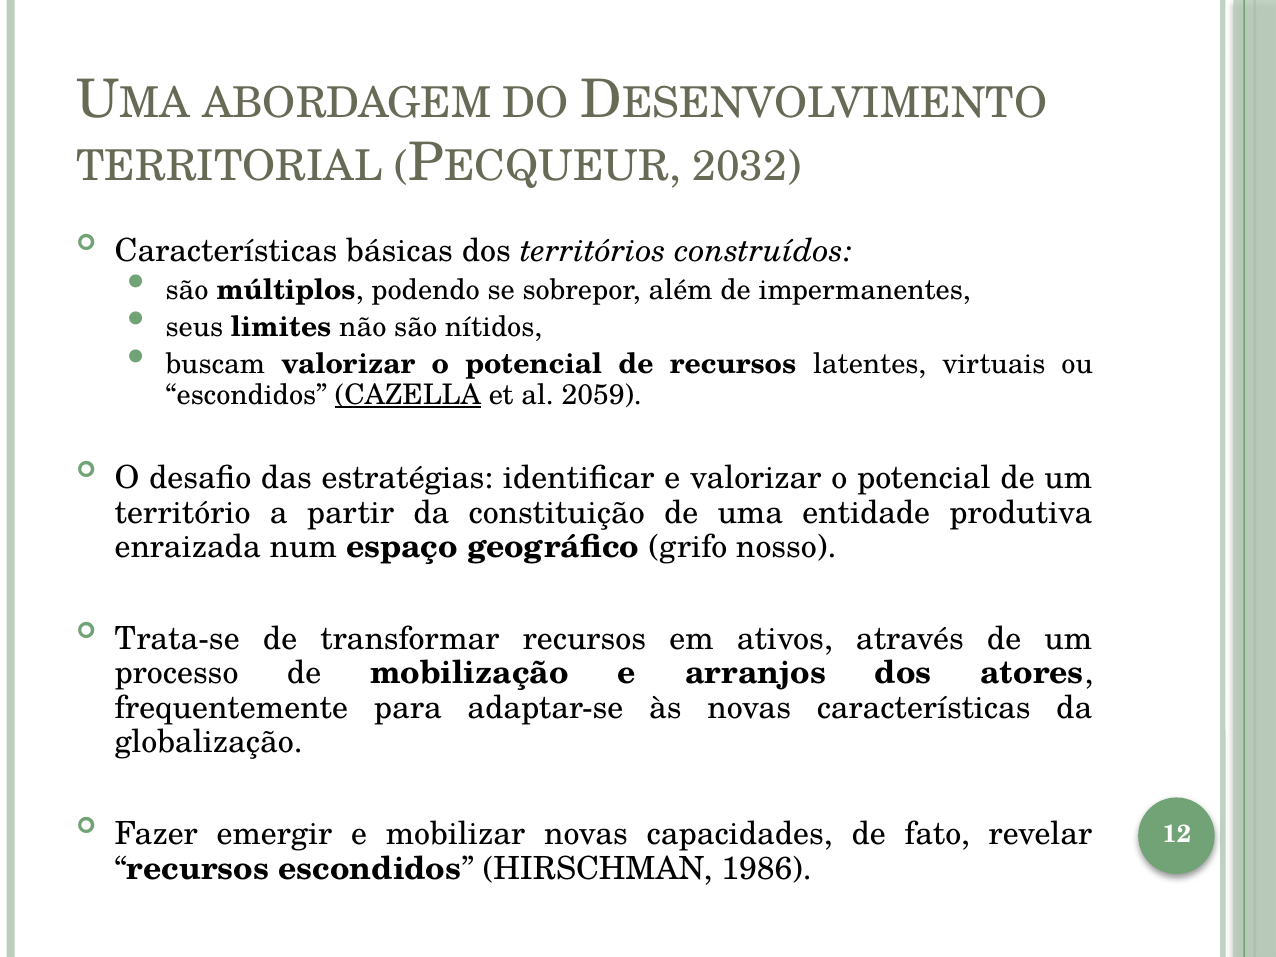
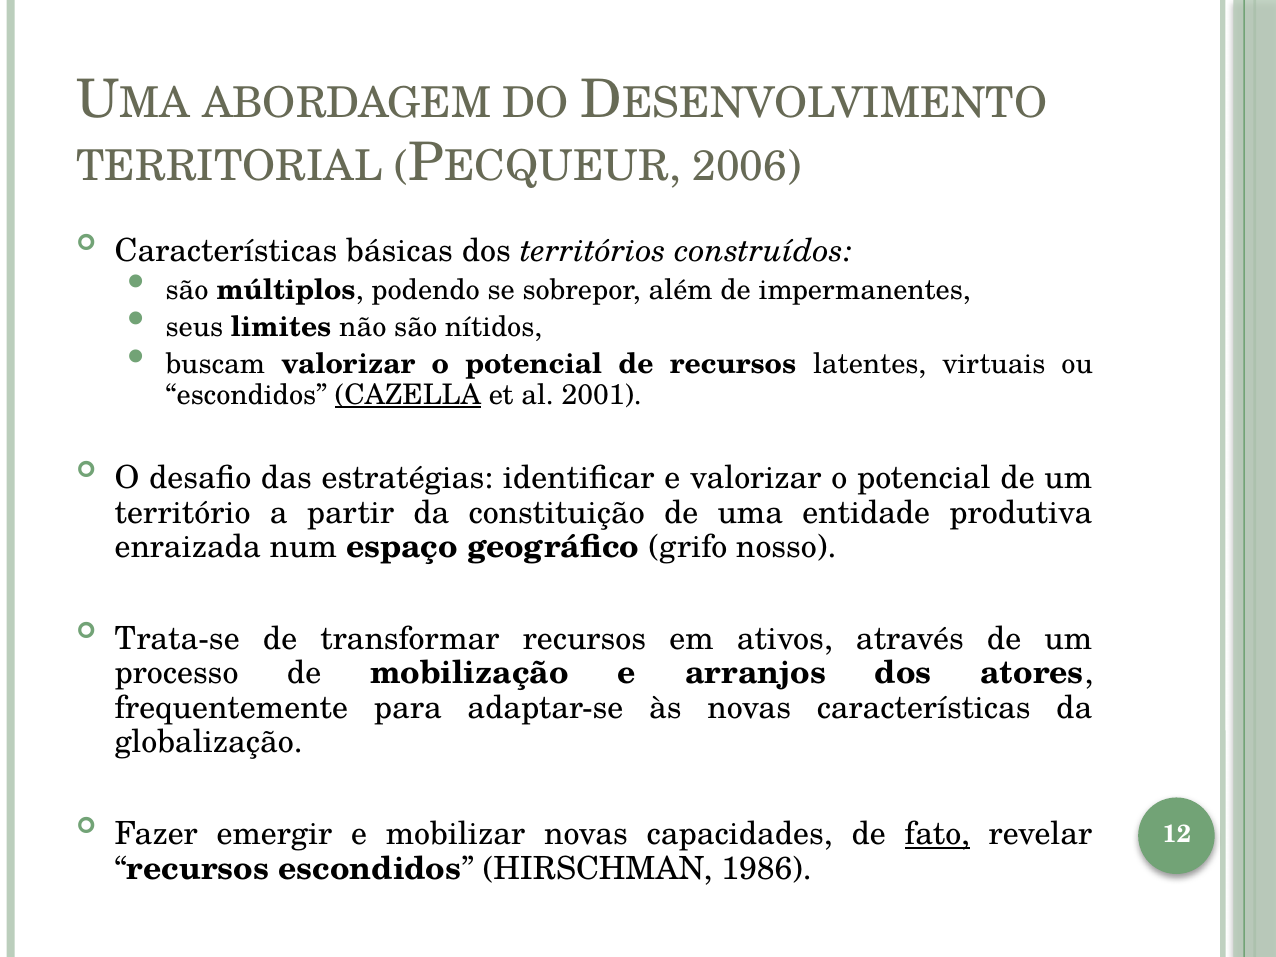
2032: 2032 -> 2006
2059: 2059 -> 2001
fato underline: none -> present
